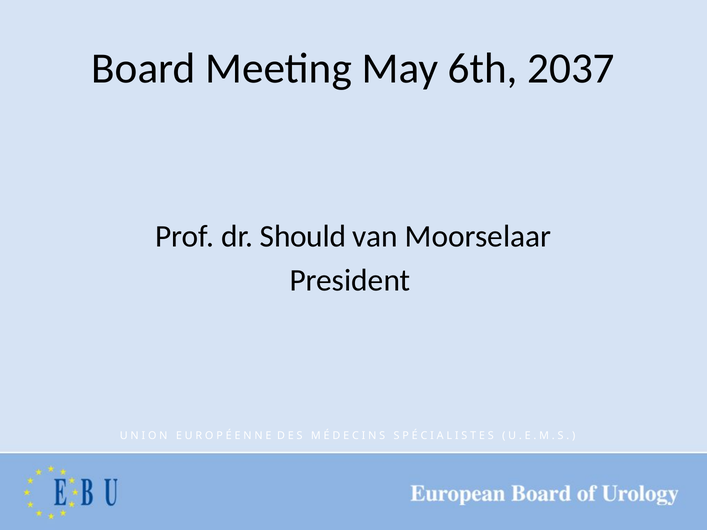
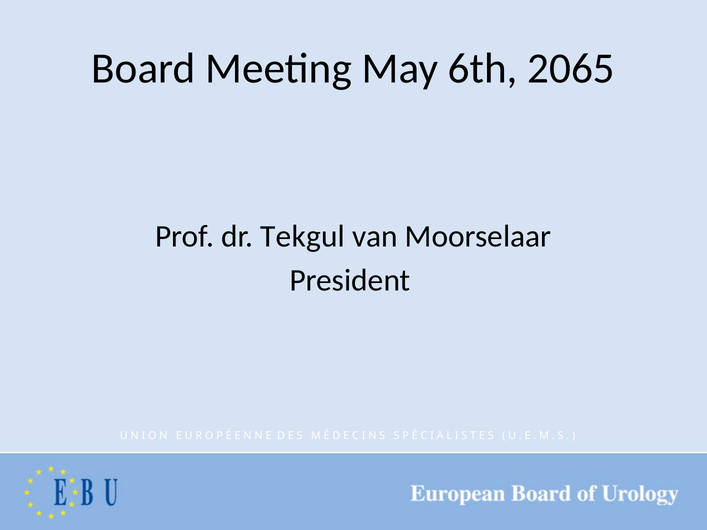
2037: 2037 -> 2065
Should: Should -> Tekgul
